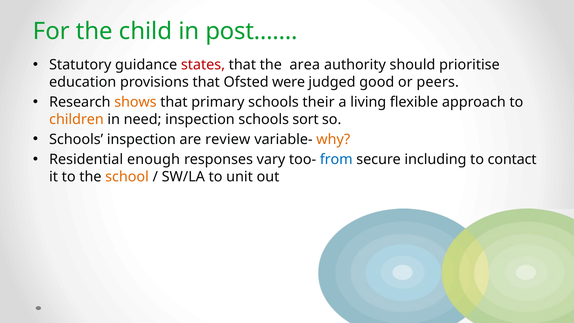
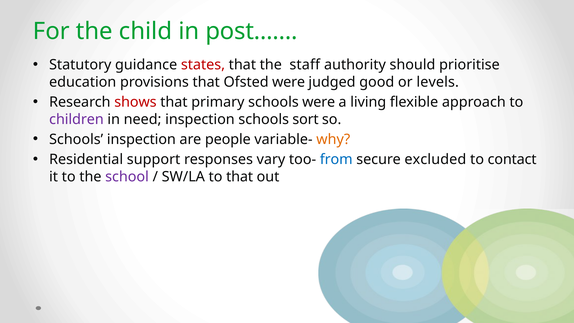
area: area -> staff
peers: peers -> levels
shows colour: orange -> red
schools their: their -> were
children colour: orange -> purple
review: review -> people
enough: enough -> support
including: including -> excluded
school colour: orange -> purple
to unit: unit -> that
